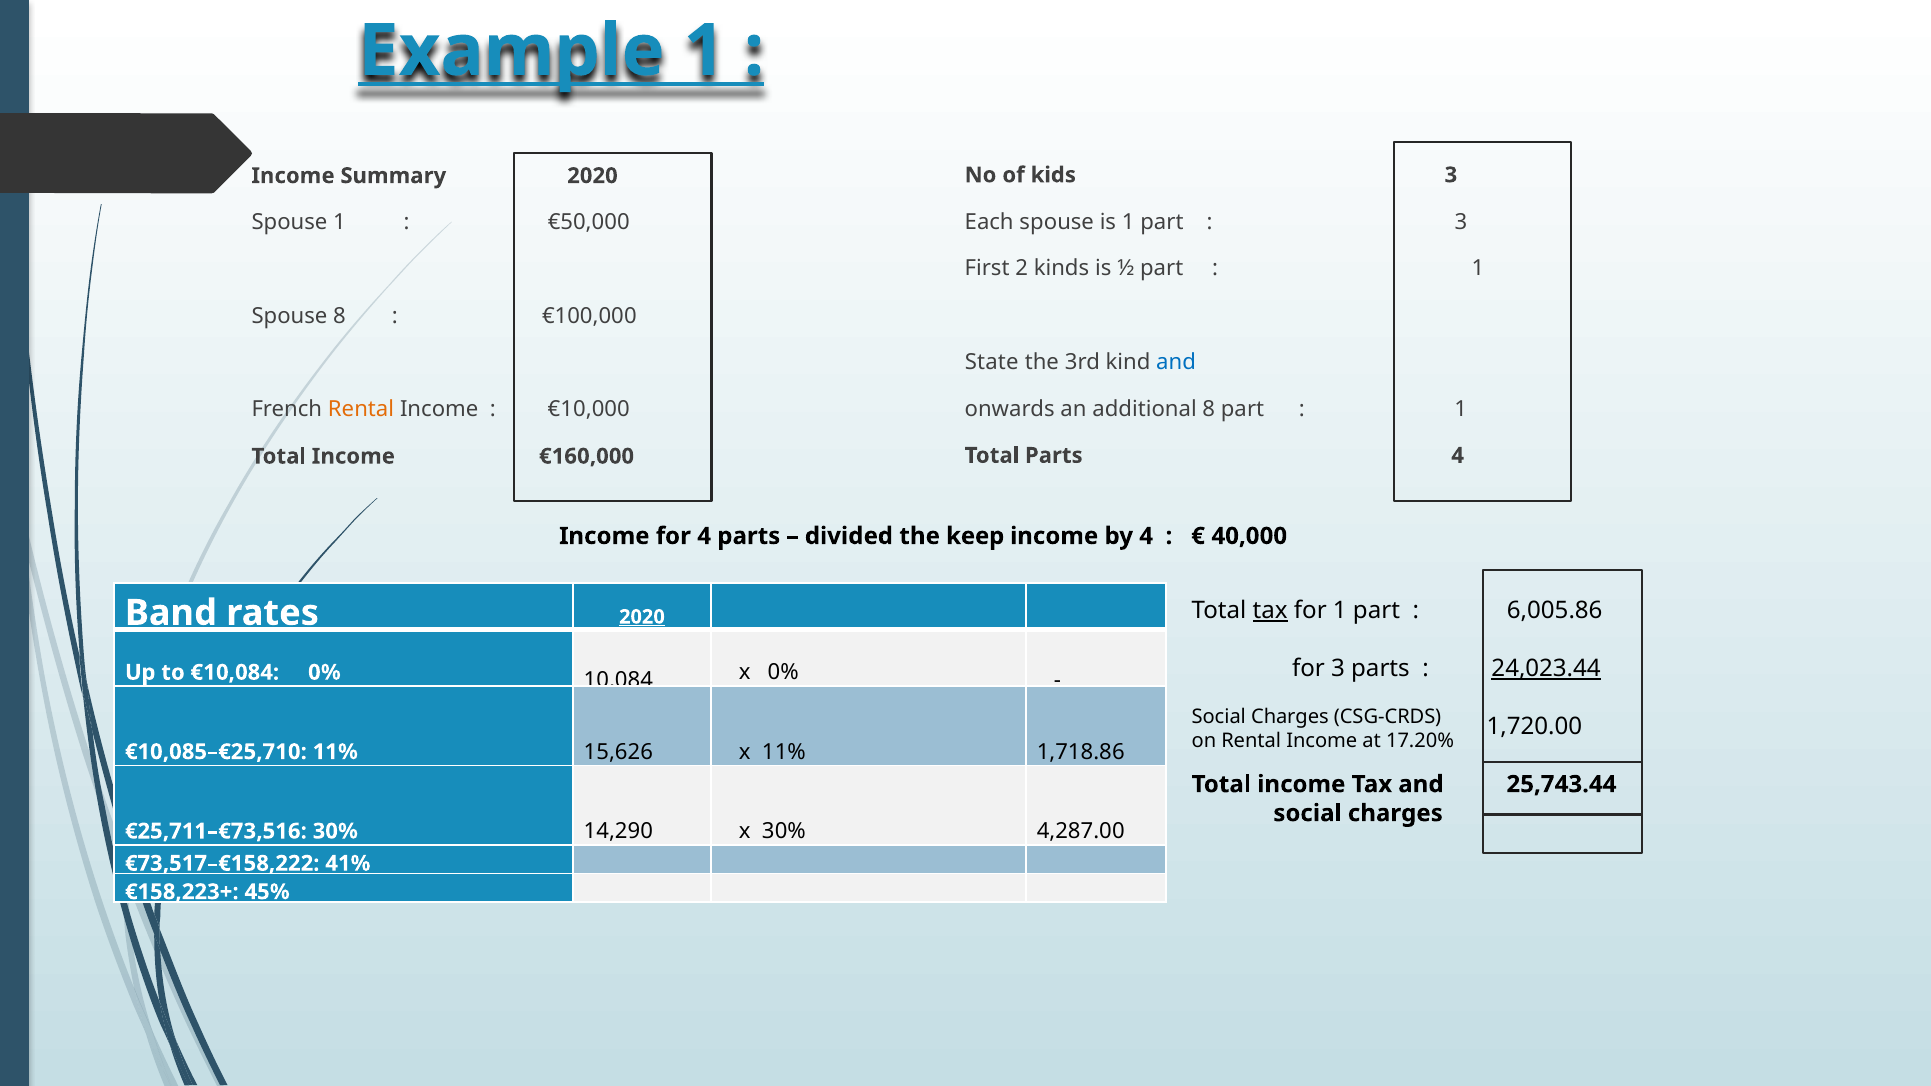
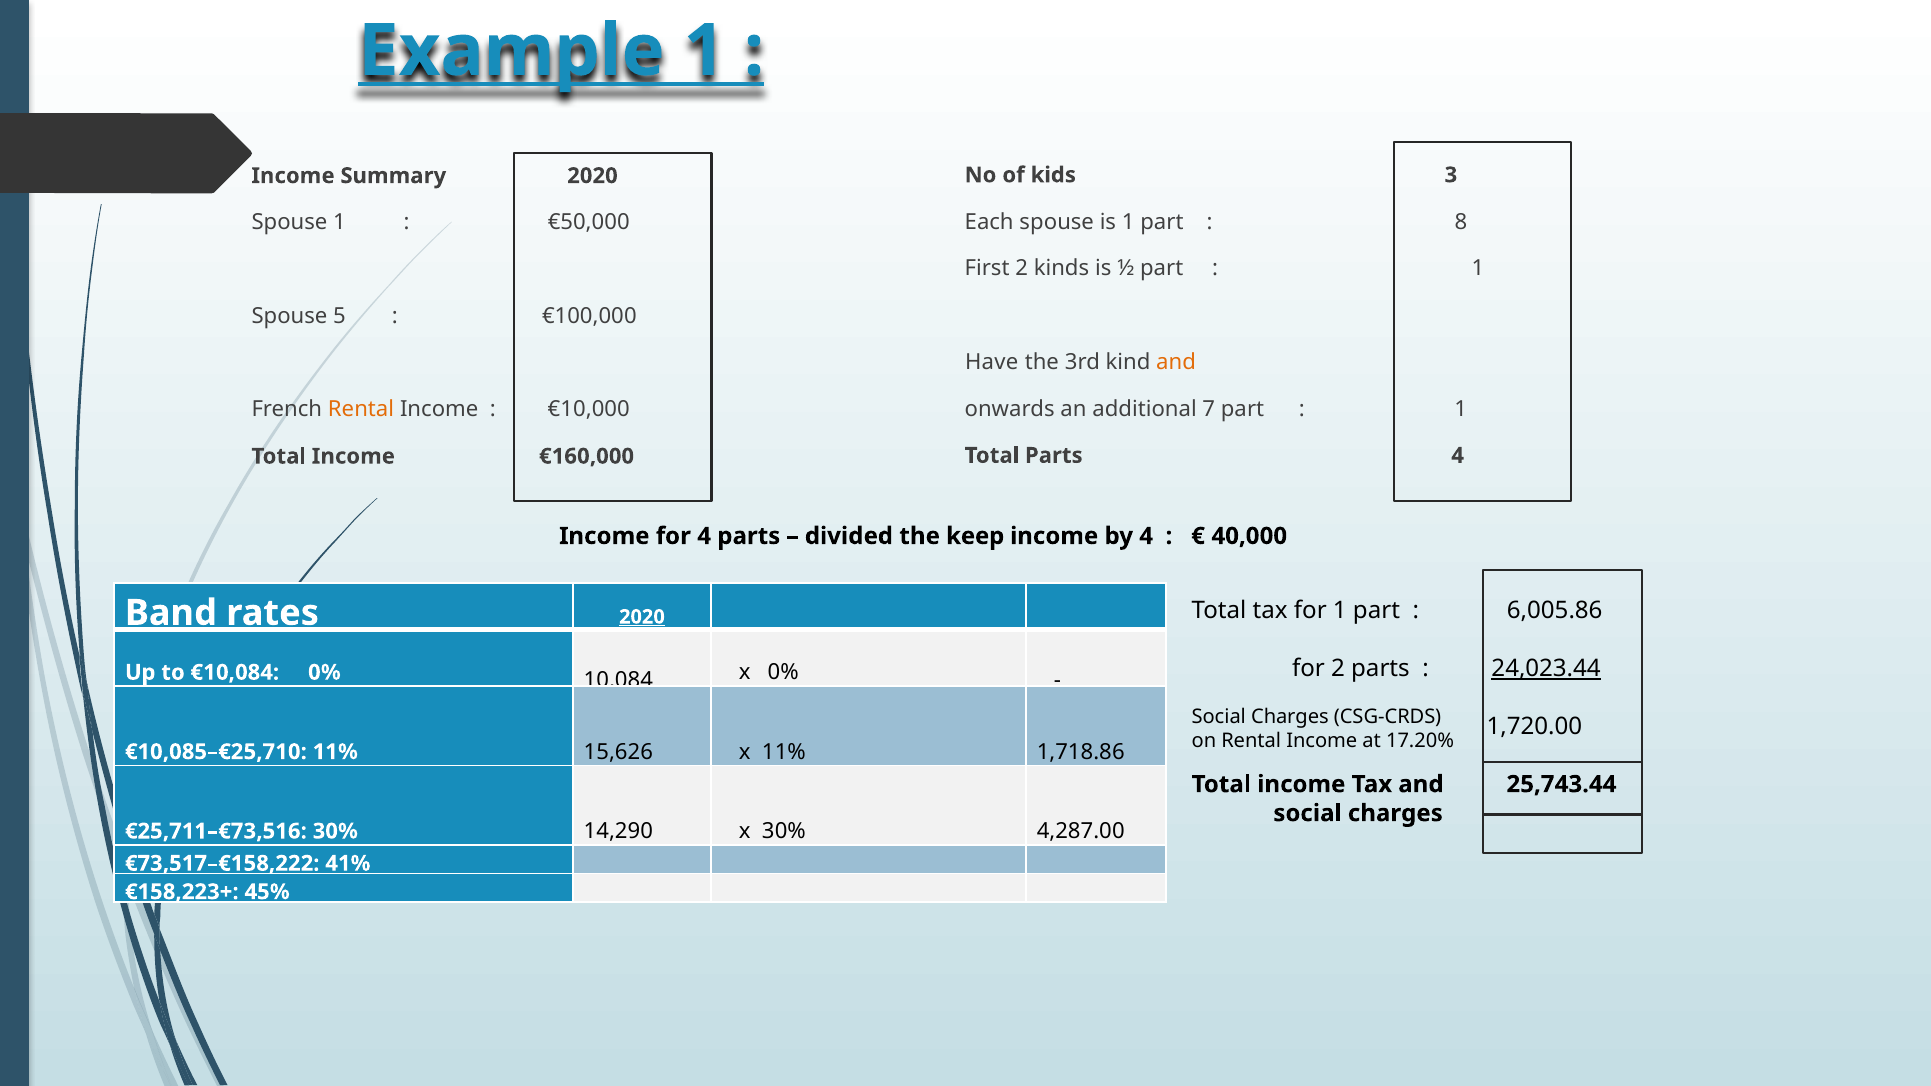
3 at (1461, 222): 3 -> 8
Spouse 8: 8 -> 5
State: State -> Have
and at (1176, 362) colour: blue -> orange
additional 8: 8 -> 7
tax at (1270, 611) underline: present -> none
for 3: 3 -> 2
